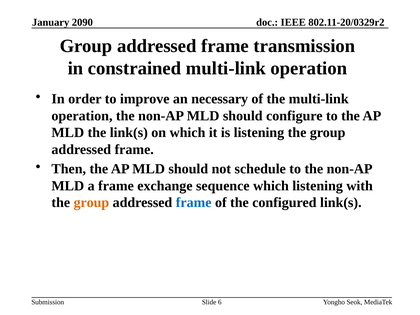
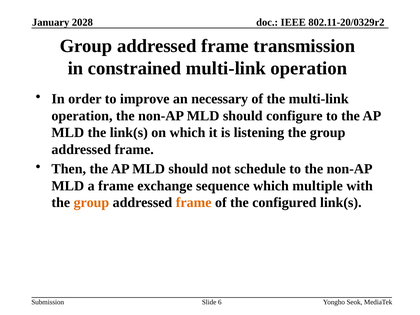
2090: 2090 -> 2028
which listening: listening -> multiple
frame at (194, 203) colour: blue -> orange
